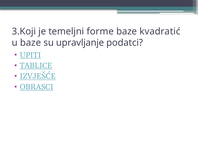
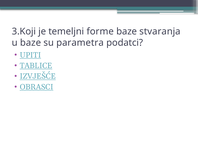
kvadratić: kvadratić -> stvaranja
upravljanje: upravljanje -> parametra
